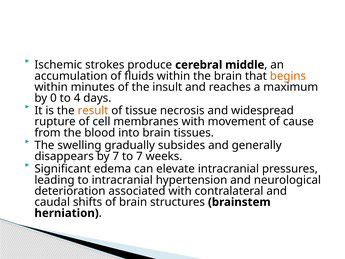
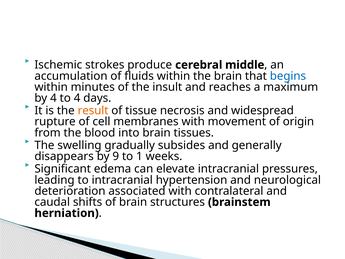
begins colour: orange -> blue
by 0: 0 -> 4
cause: cause -> origin
by 7: 7 -> 9
to 7: 7 -> 1
